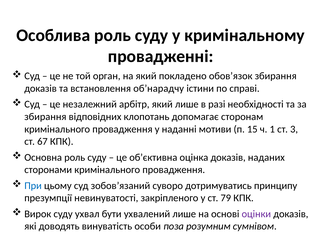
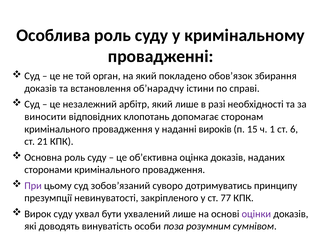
збирання at (45, 117): збирання -> виносити
мотиви: мотиви -> вироків
3: 3 -> 6
67: 67 -> 21
При colour: blue -> purple
79: 79 -> 77
